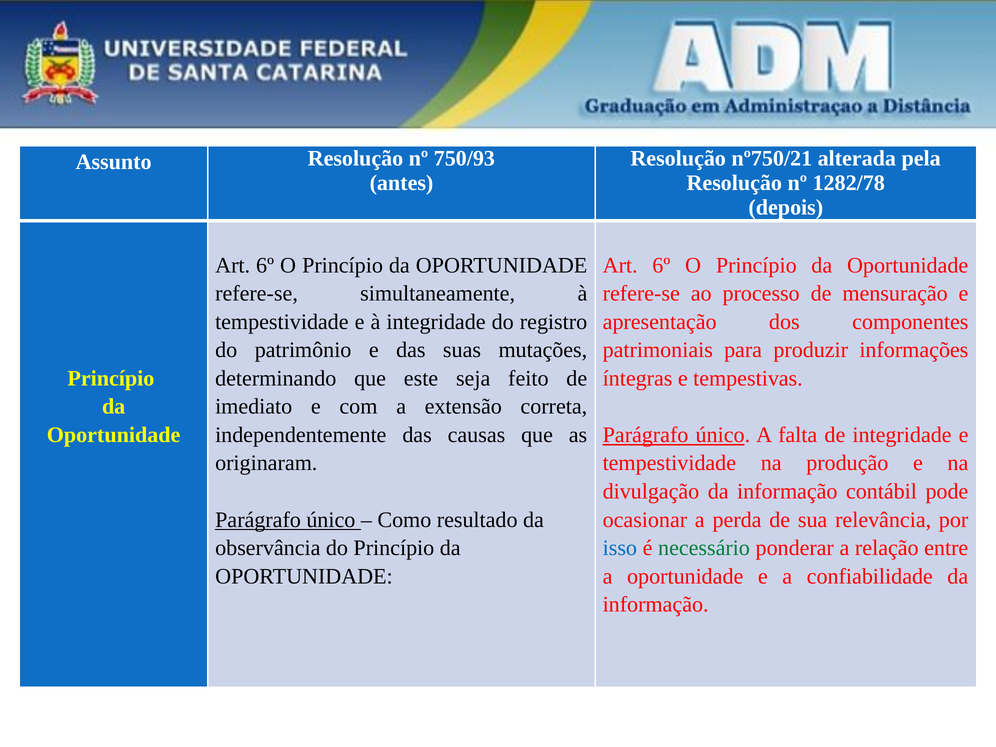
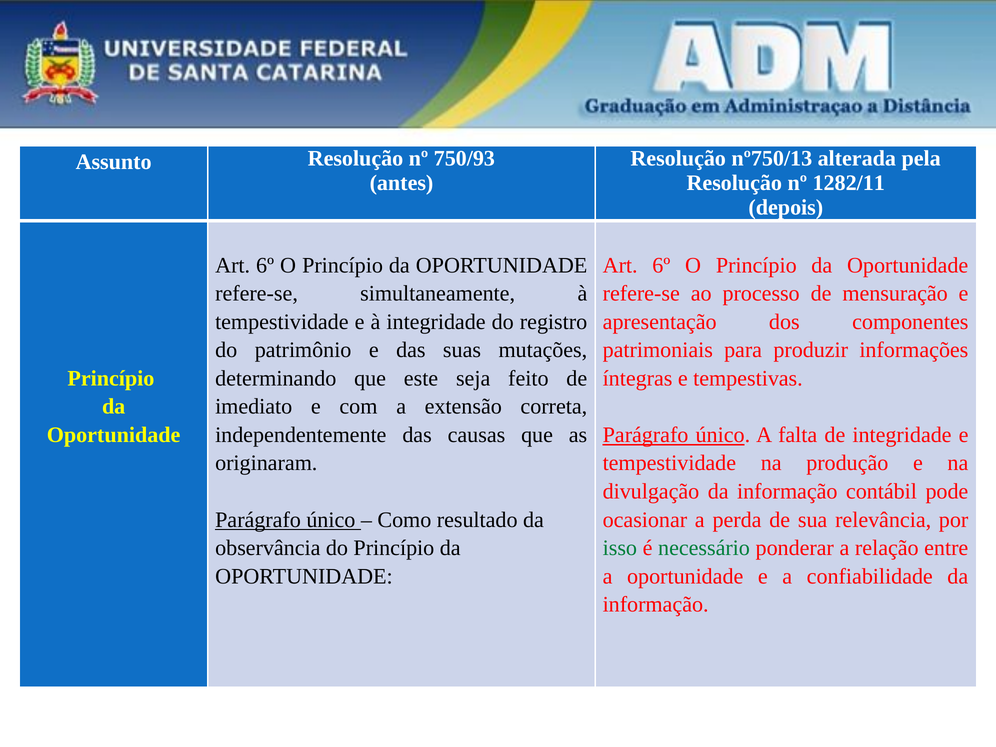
nº750/21: nº750/21 -> nº750/13
1282/78: 1282/78 -> 1282/11
isso colour: blue -> green
